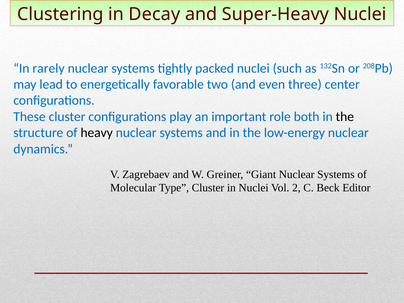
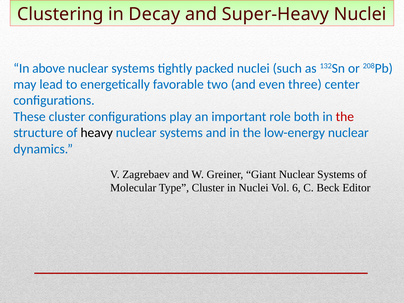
rarely: rarely -> above
the at (345, 117) colour: black -> red
2: 2 -> 6
